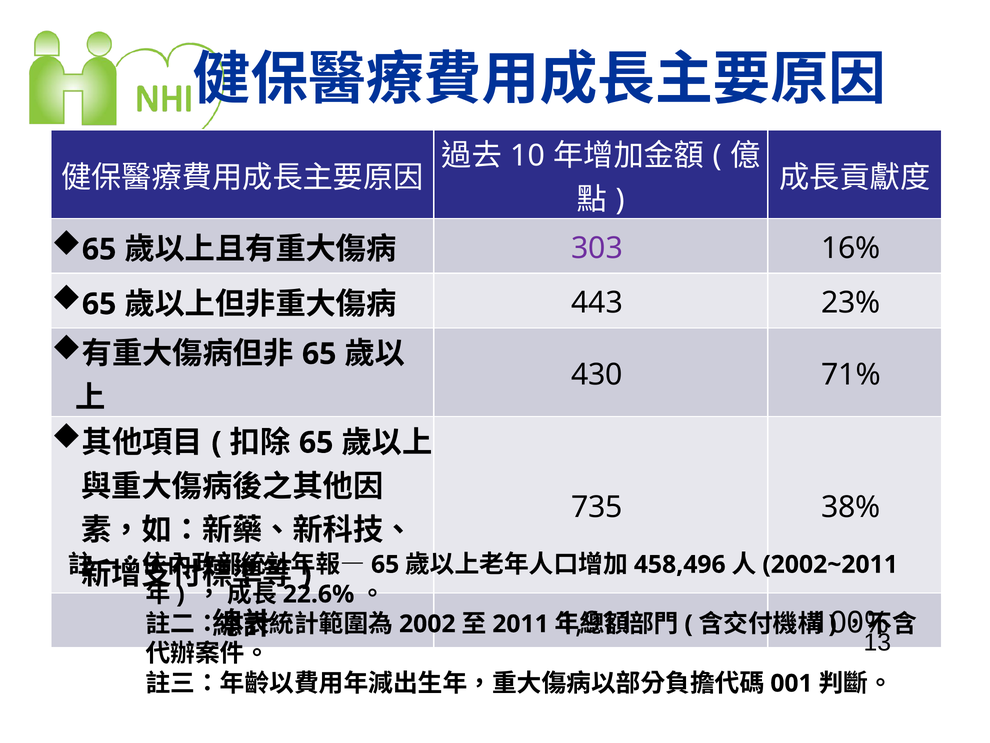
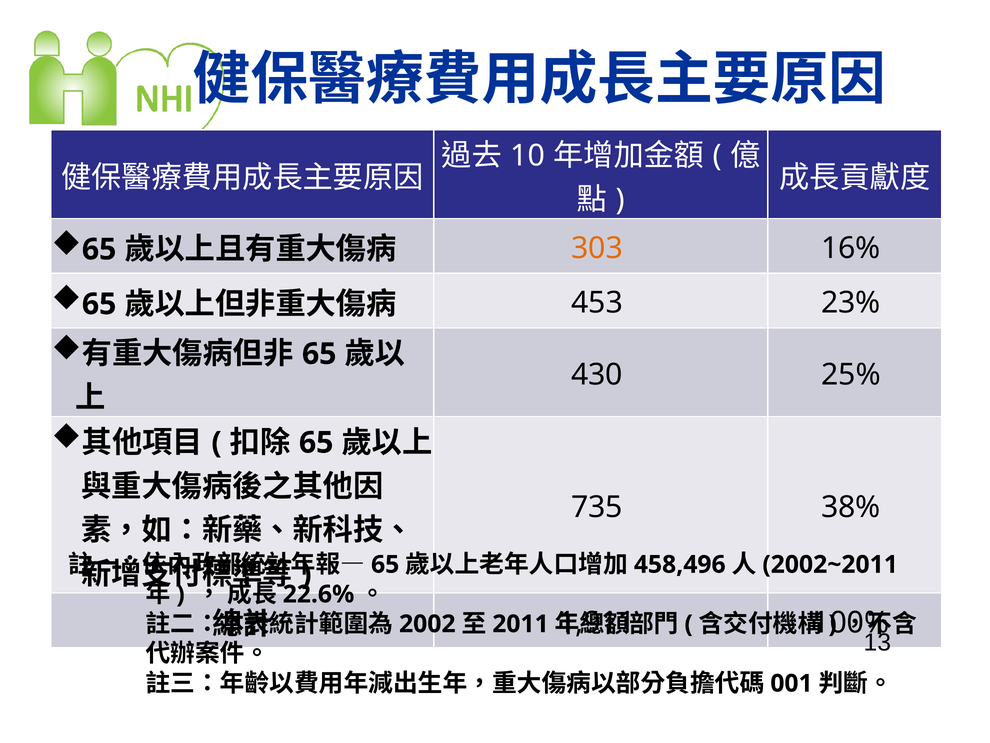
303 colour: purple -> orange
443: 443 -> 453
71%: 71% -> 25%
